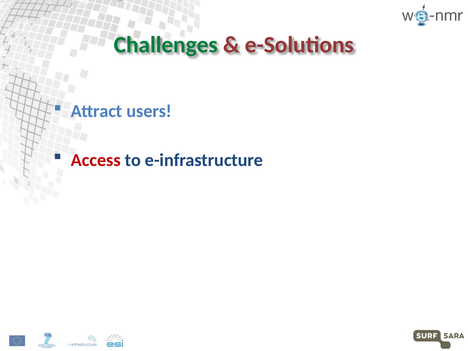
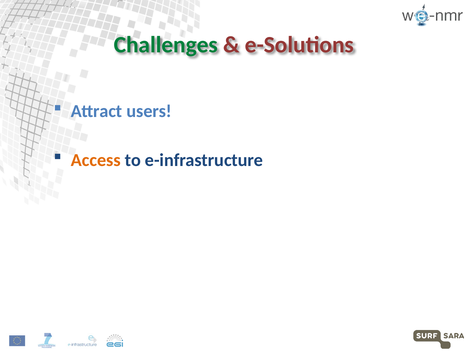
Access colour: red -> orange
